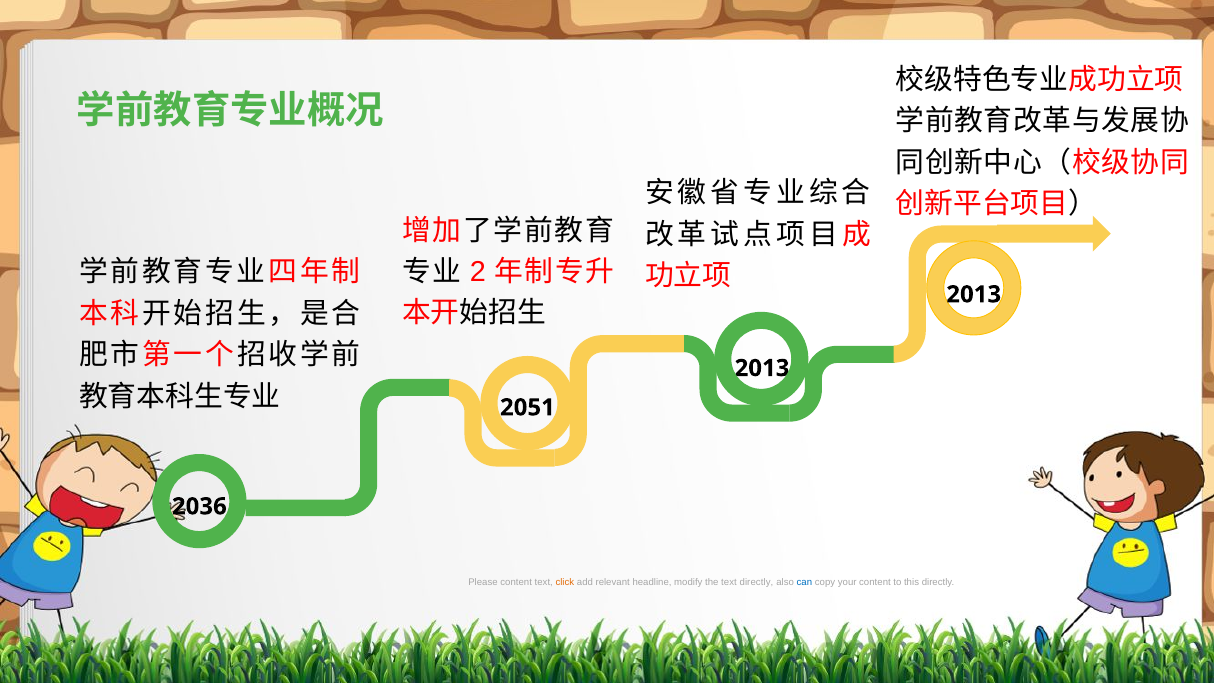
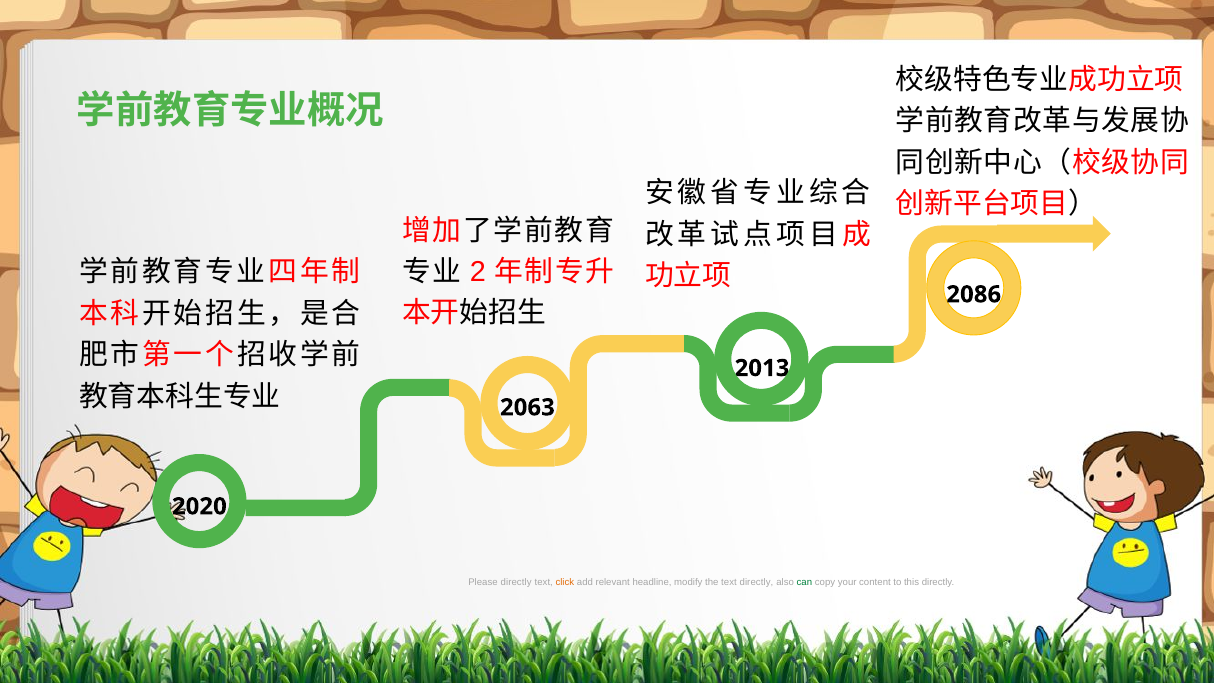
2013 at (974, 294): 2013 -> 2086
2051: 2051 -> 2063
2036: 2036 -> 2020
Please content: content -> directly
can colour: blue -> green
